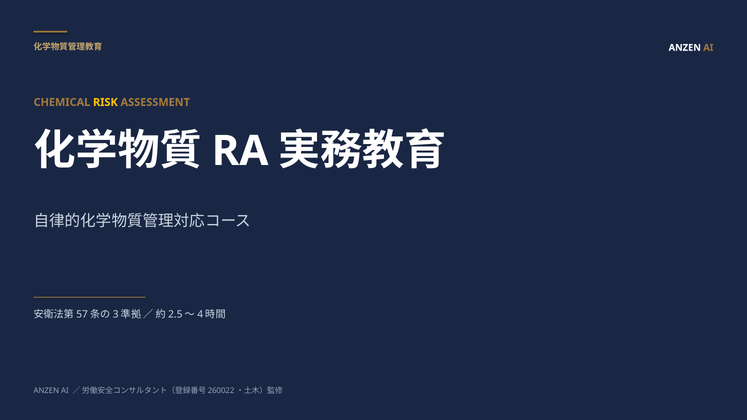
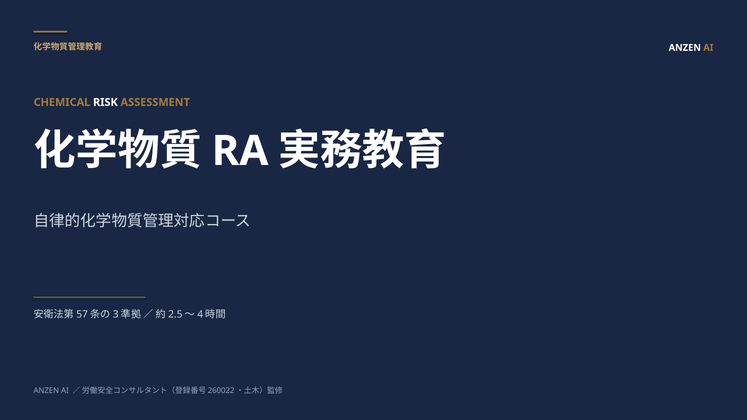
RISK colour: yellow -> white
